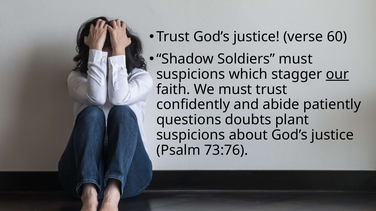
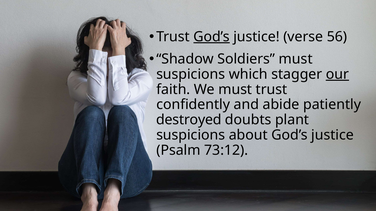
God’s at (212, 37) underline: none -> present
60: 60 -> 56
questions: questions -> destroyed
73:76: 73:76 -> 73:12
